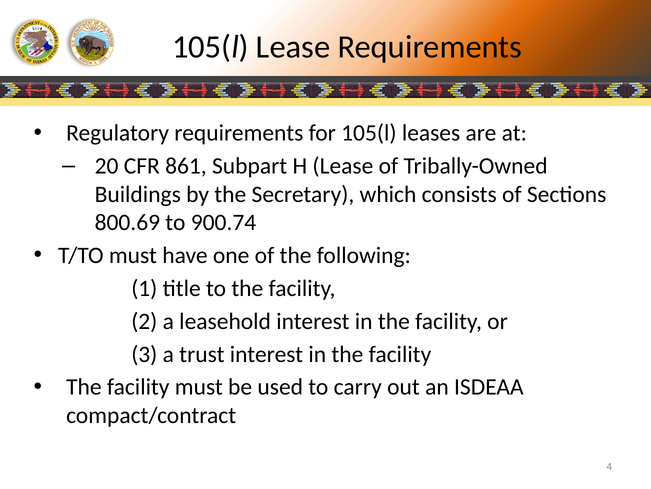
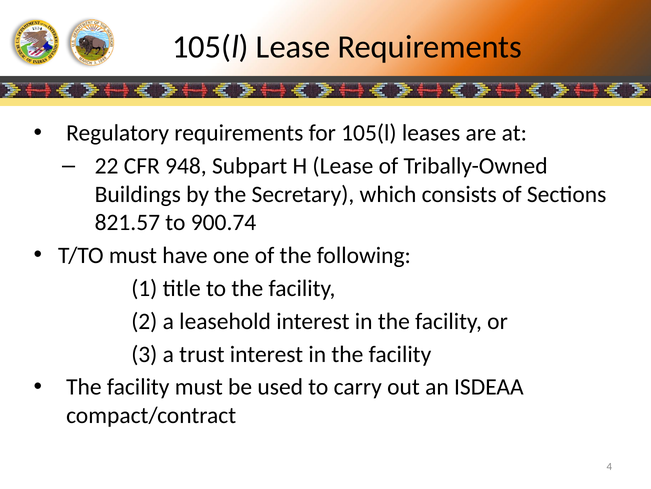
20: 20 -> 22
861: 861 -> 948
800.69: 800.69 -> 821.57
